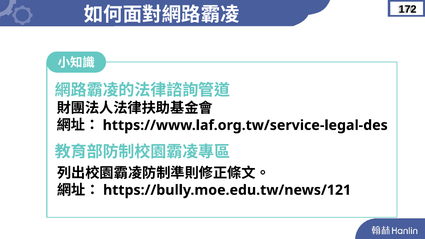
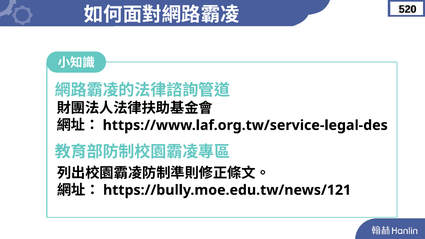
172: 172 -> 520
